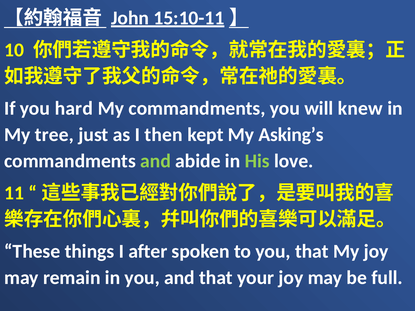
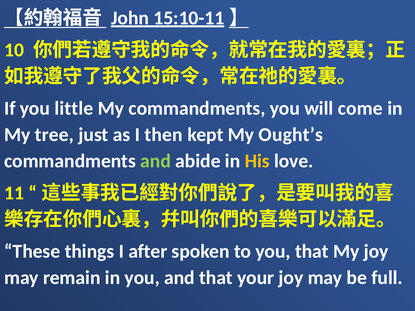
hard: hard -> little
knew: knew -> come
Asking’s: Asking’s -> Ought’s
His colour: light green -> yellow
